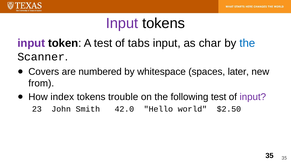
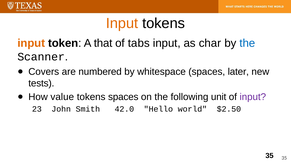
Input at (122, 23) colour: purple -> orange
input at (31, 43) colour: purple -> orange
A test: test -> that
from: from -> tests
index: index -> value
tokens trouble: trouble -> spaces
following test: test -> unit
